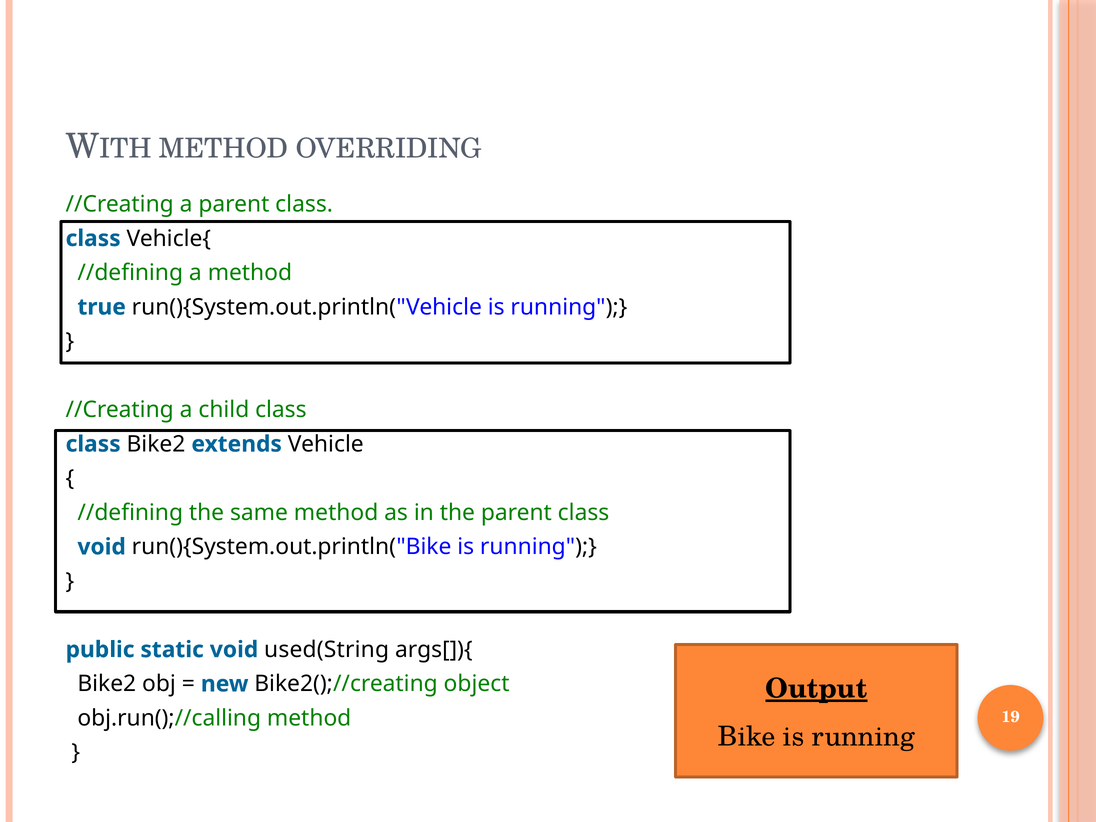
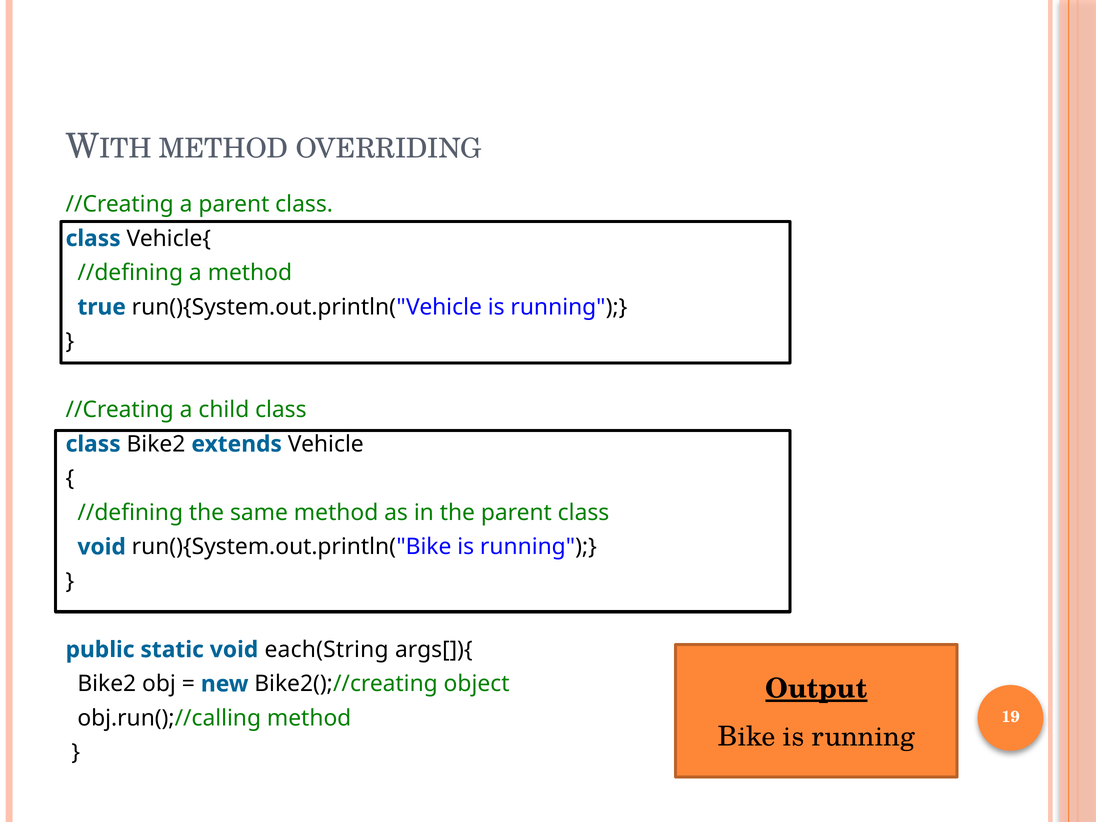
used(String: used(String -> each(String
